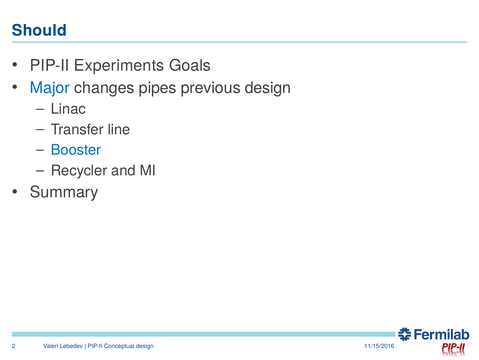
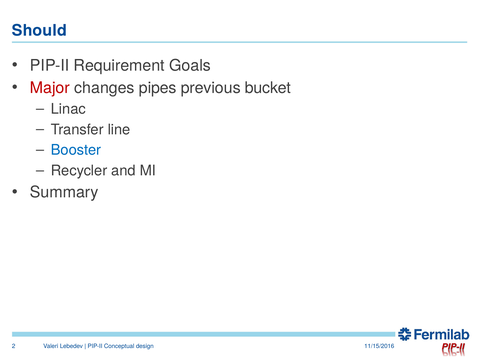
Experiments: Experiments -> Requirement
Major colour: blue -> red
previous design: design -> bucket
